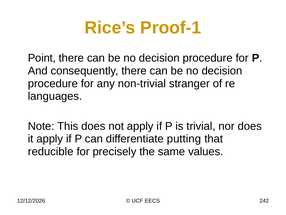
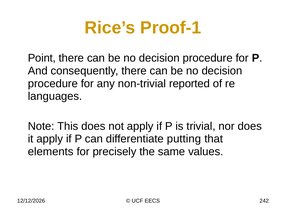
stranger: stranger -> reported
reducible: reducible -> elements
